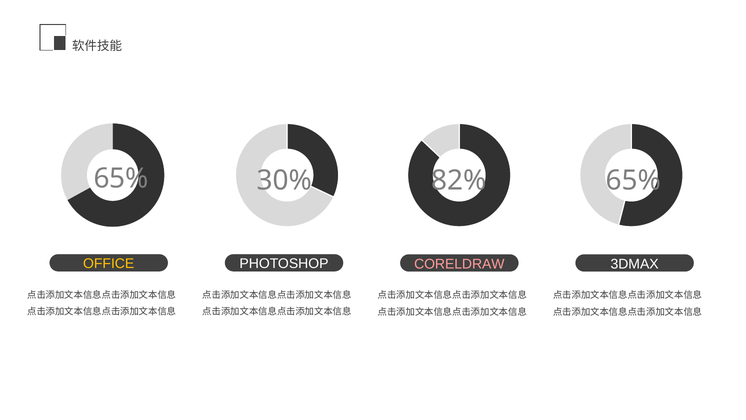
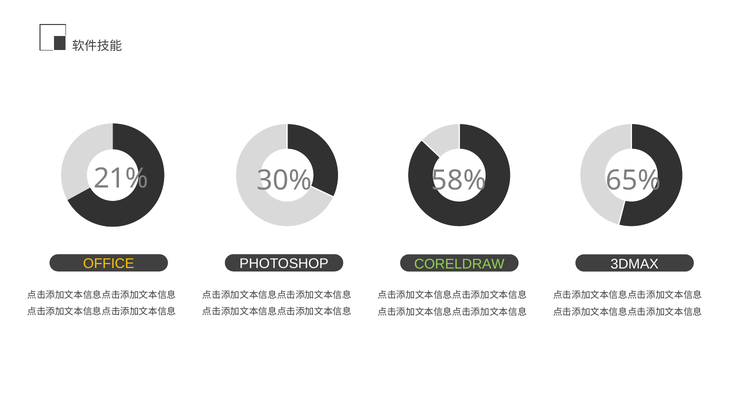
65% at (121, 178): 65% -> 21%
82%: 82% -> 58%
CORELDRAW colour: pink -> light green
